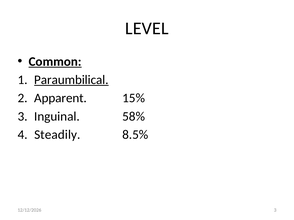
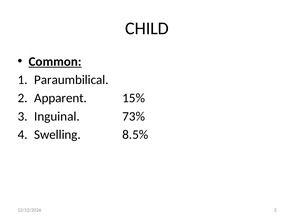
LEVEL: LEVEL -> CHILD
Paraumbilical underline: present -> none
58%: 58% -> 73%
Steadily: Steadily -> Swelling
